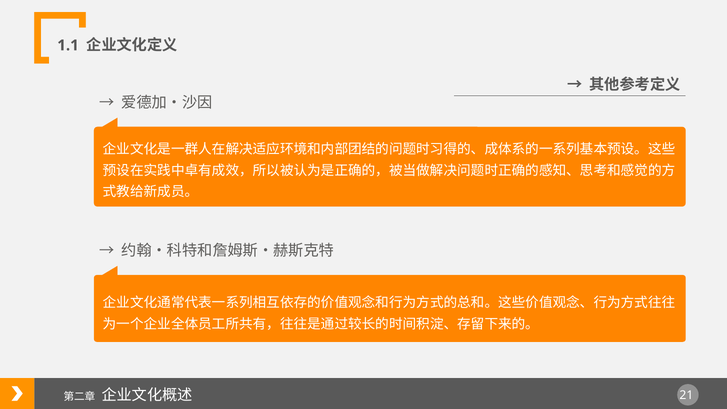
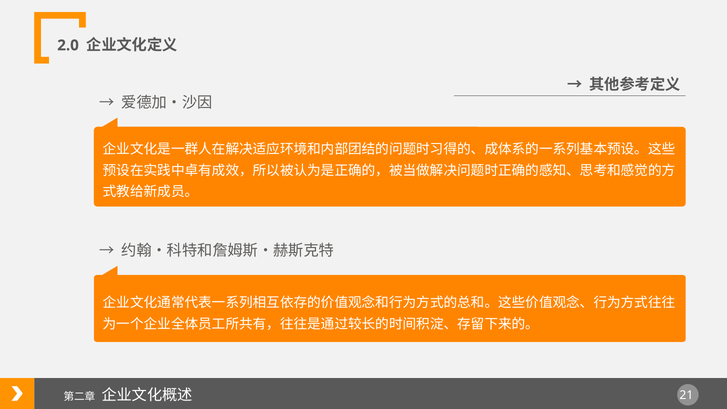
1.1: 1.1 -> 2.0
